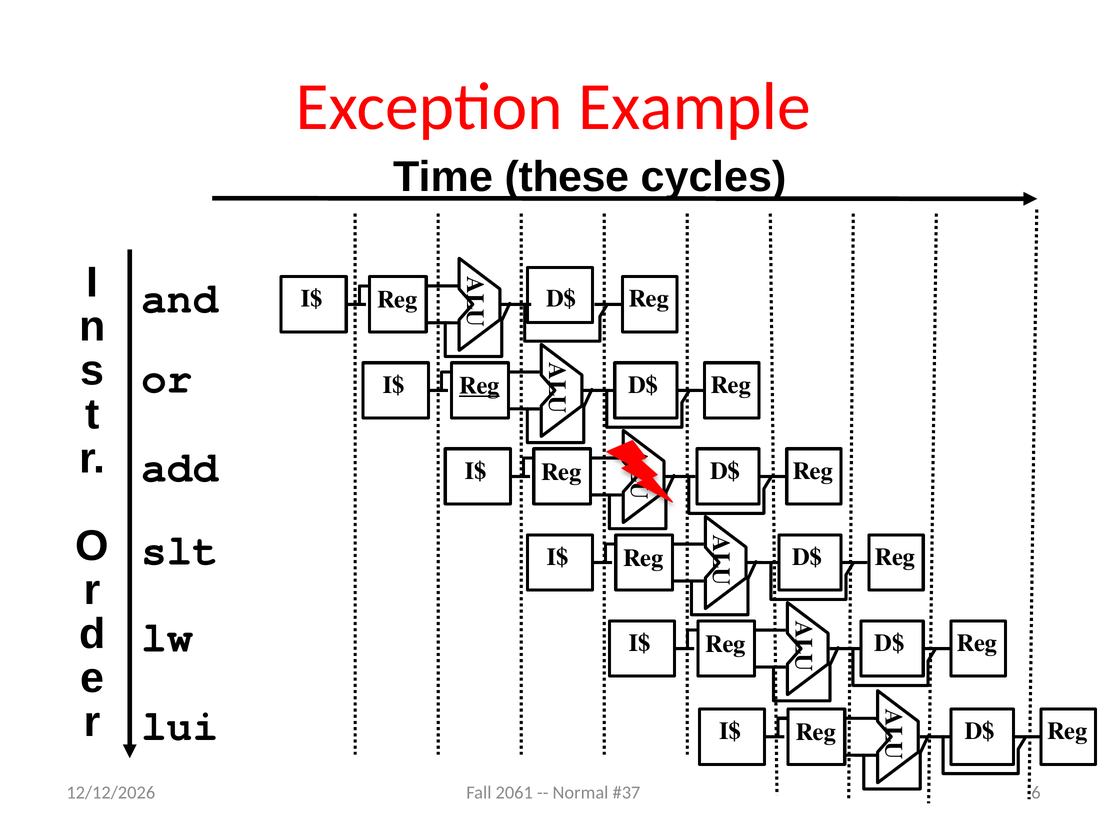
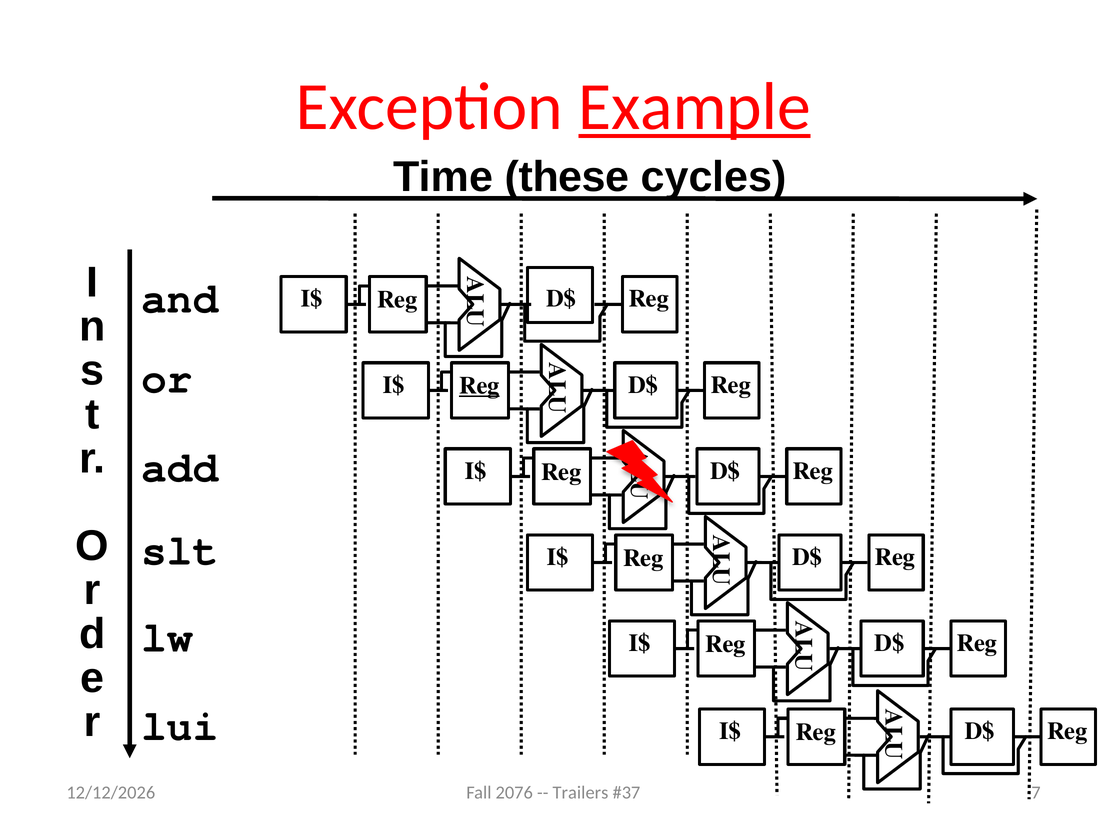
Example underline: none -> present
6: 6 -> 7
2061: 2061 -> 2076
Normal: Normal -> Trailers
